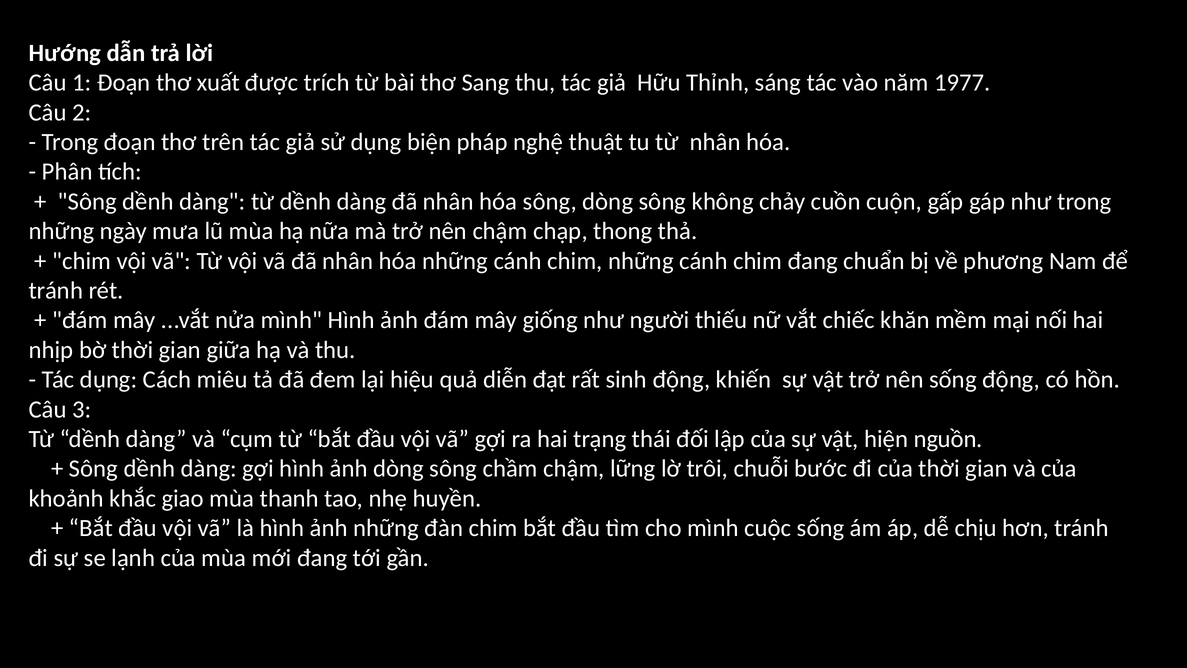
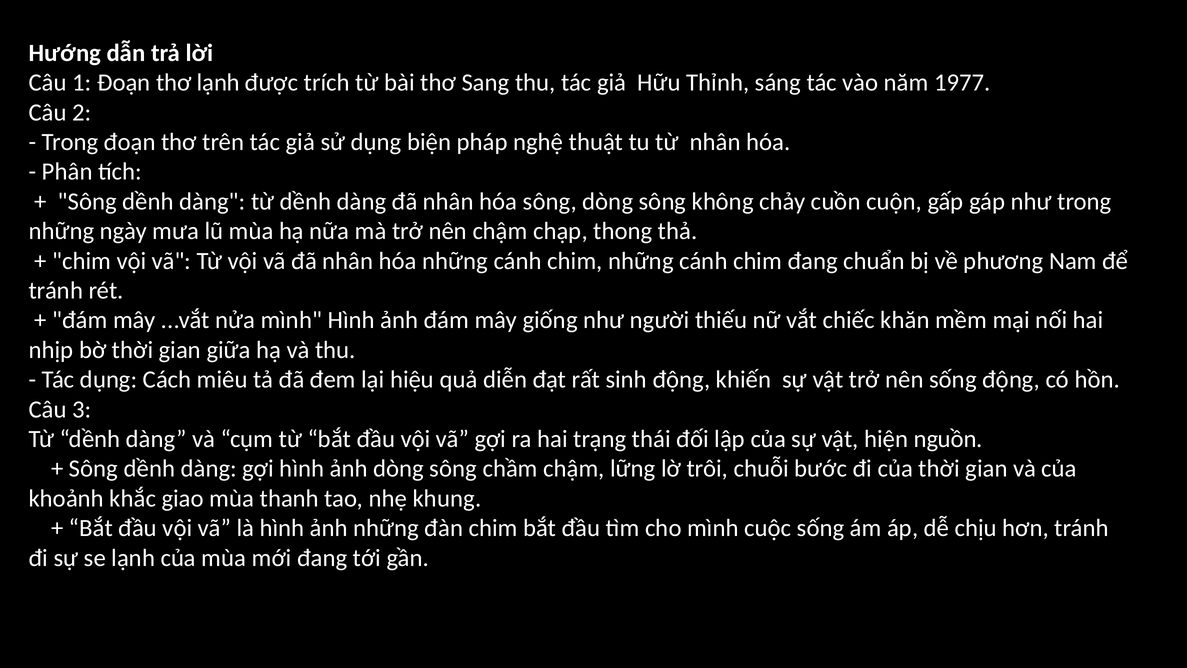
thơ xuất: xuất -> lạnh
huyền: huyền -> khung
